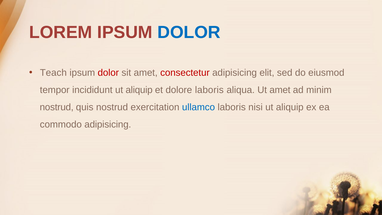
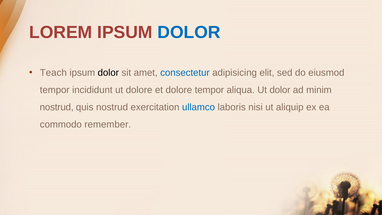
dolor at (108, 73) colour: red -> black
consectetur colour: red -> blue
incididunt ut aliquip: aliquip -> dolore
dolore laboris: laboris -> tempor
Ut amet: amet -> dolor
commodo adipisicing: adipisicing -> remember
